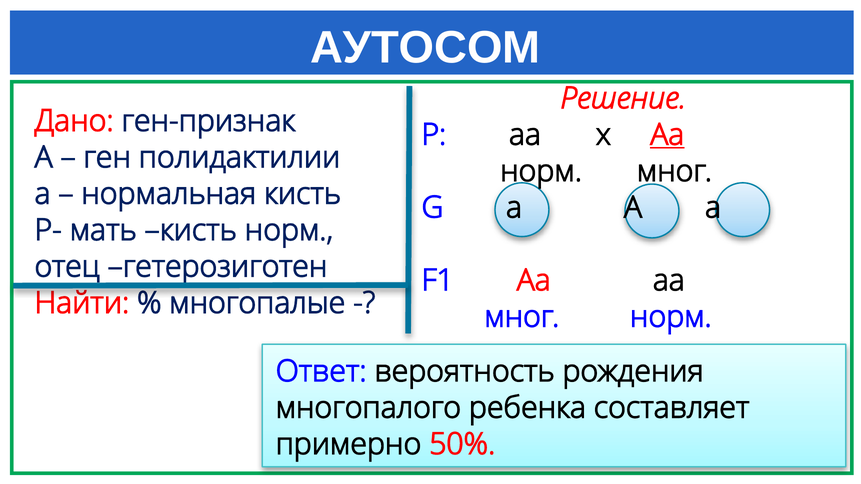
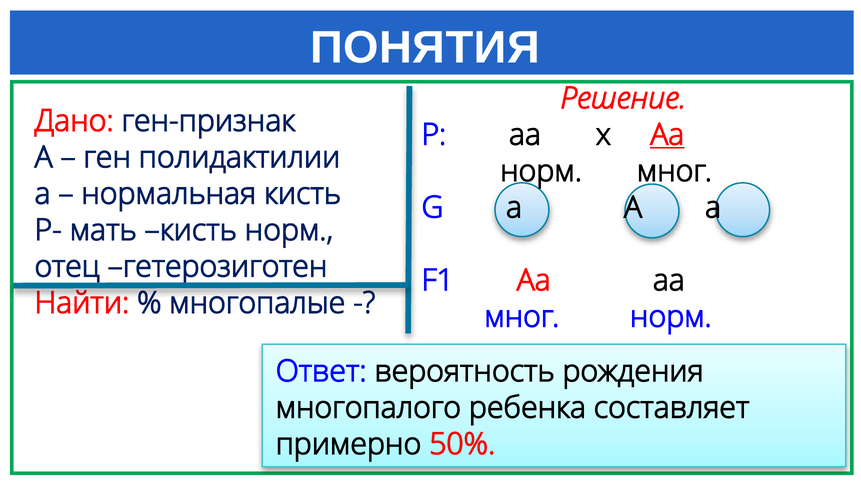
АУТОСОМ: АУТОСОМ -> ПОНЯТИЯ
